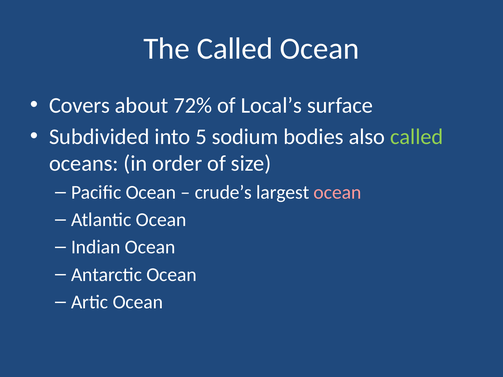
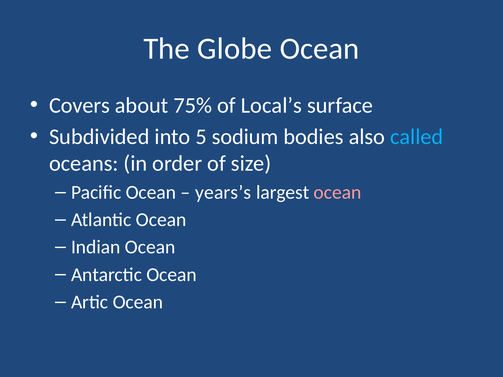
The Called: Called -> Globe
72%: 72% -> 75%
called at (417, 137) colour: light green -> light blue
crude’s: crude’s -> years’s
